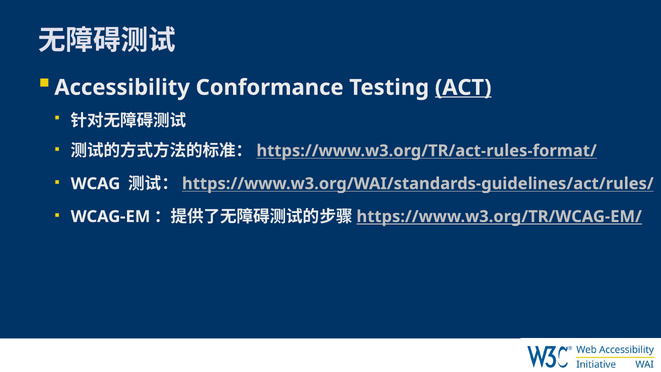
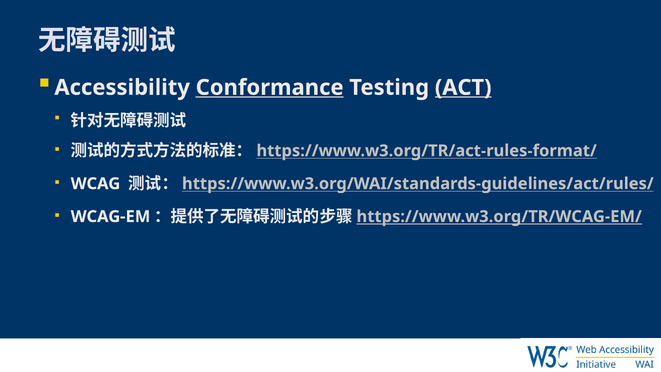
Conformance underline: none -> present
